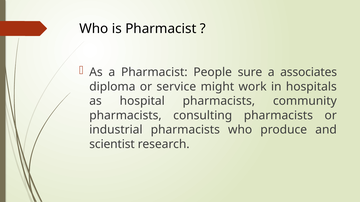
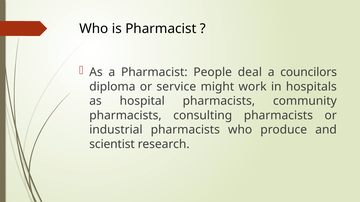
sure: sure -> deal
associates: associates -> councilors
